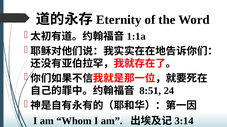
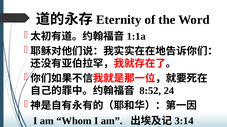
8:51: 8:51 -> 8:52
